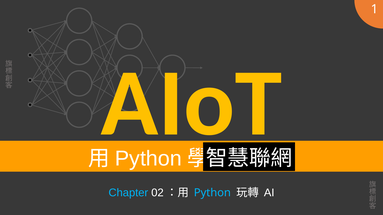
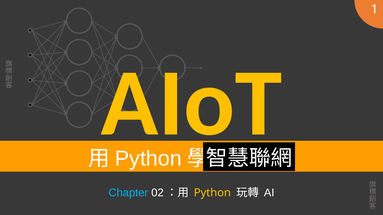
Python at (212, 193) colour: light blue -> yellow
